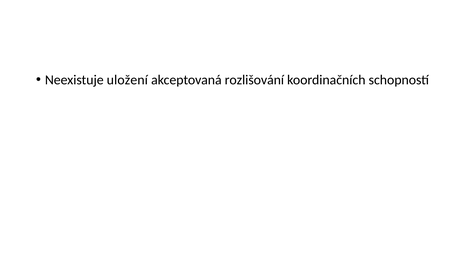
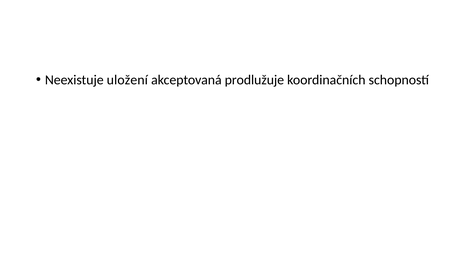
rozlišování: rozlišování -> prodlužuje
